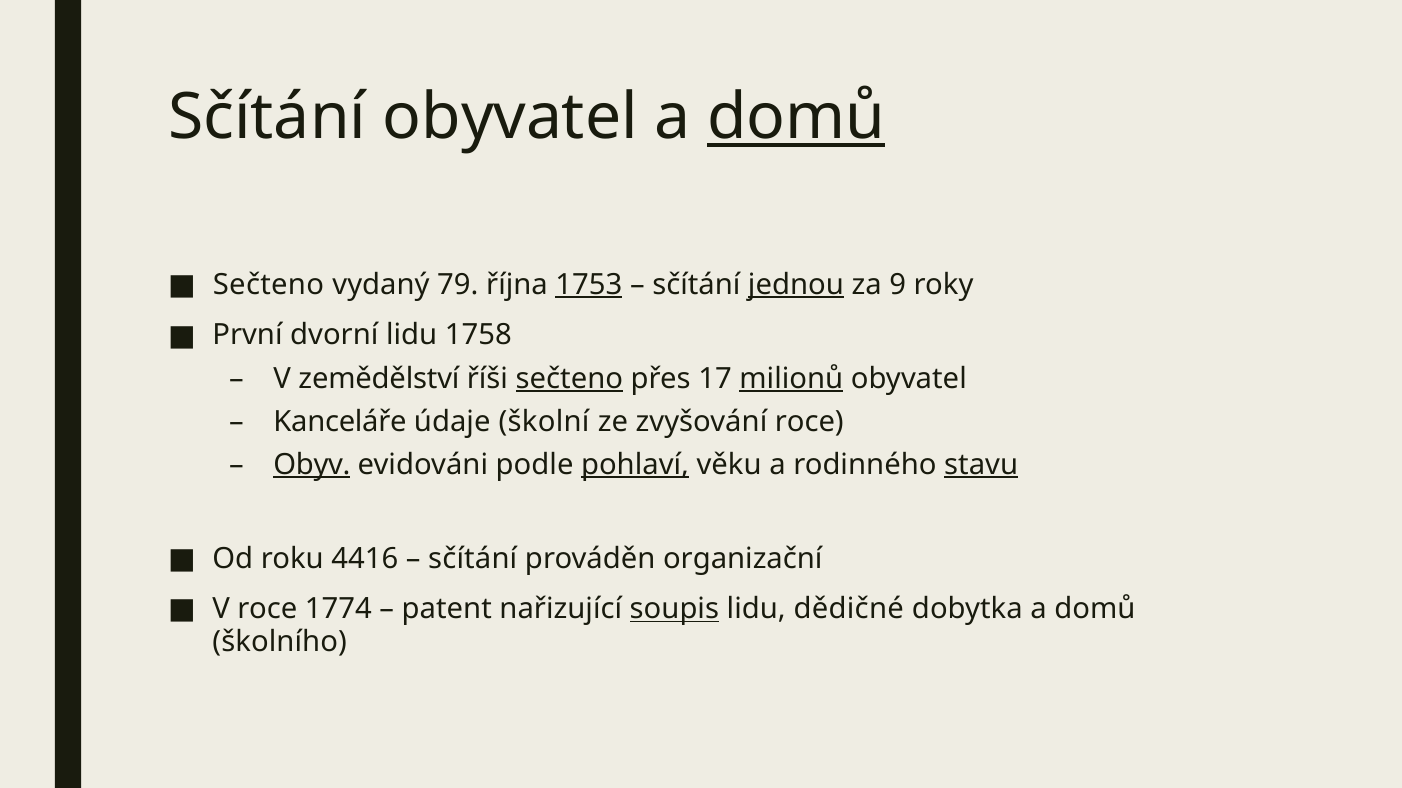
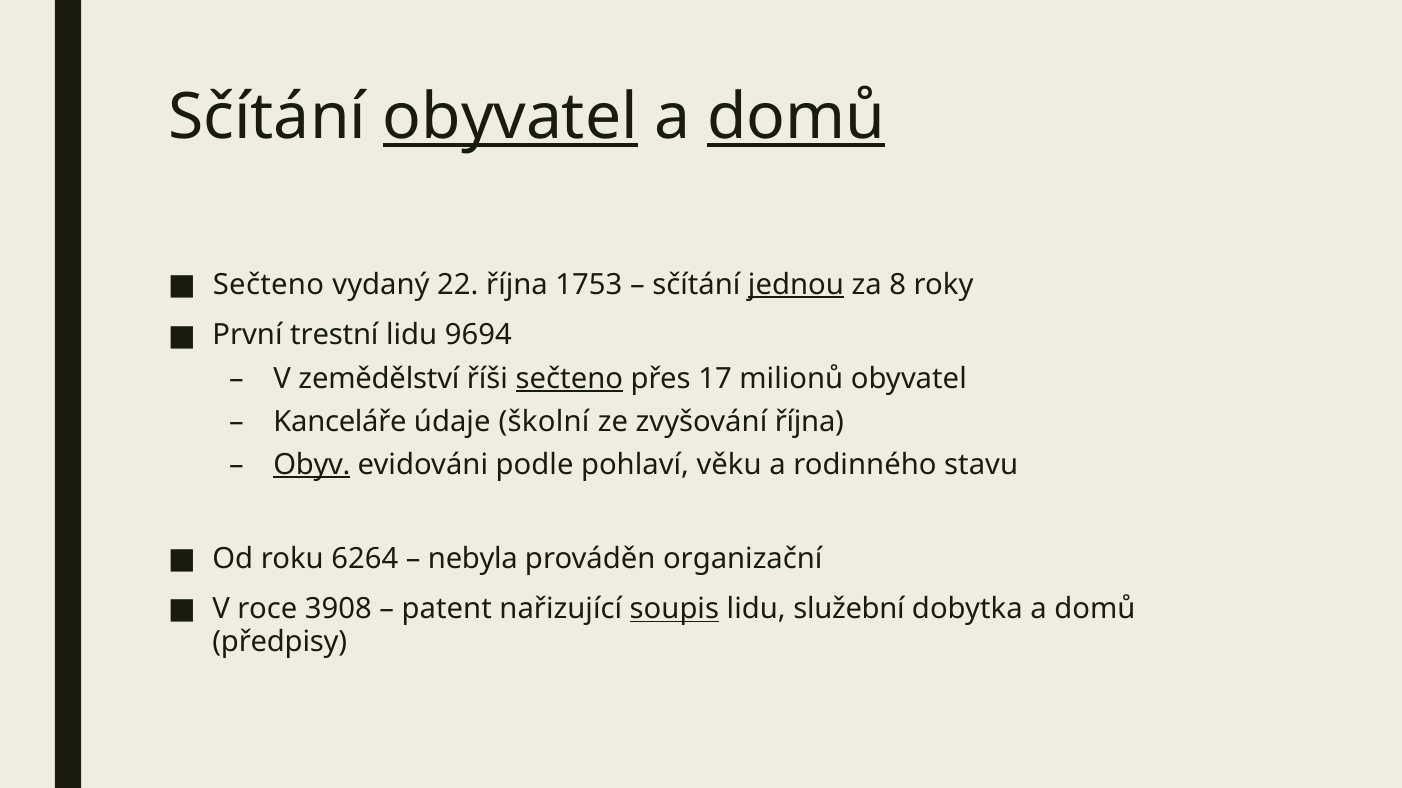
obyvatel at (510, 118) underline: none -> present
79: 79 -> 22
1753 underline: present -> none
9: 9 -> 8
dvorní: dvorní -> trestní
1758: 1758 -> 9694
milionů underline: present -> none
zvyšování roce: roce -> října
pohlaví underline: present -> none
stavu underline: present -> none
4416: 4416 -> 6264
sčítání at (473, 559): sčítání -> nebyla
1774: 1774 -> 3908
dědičné: dědičné -> služební
školního: školního -> předpisy
